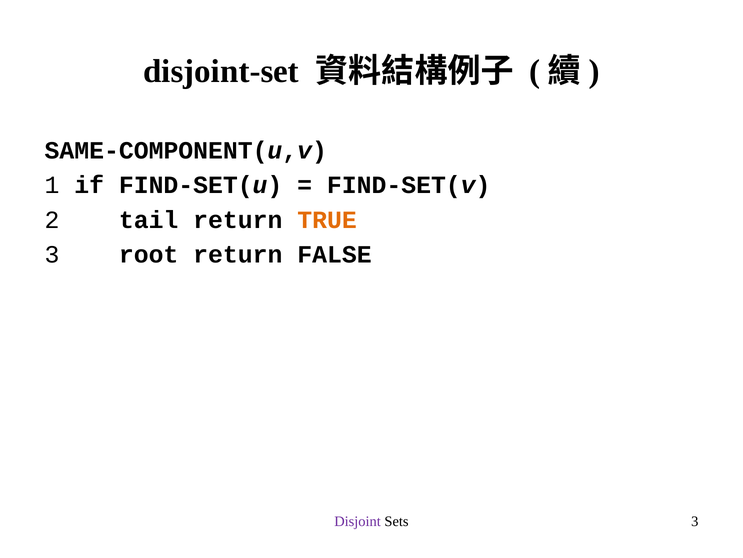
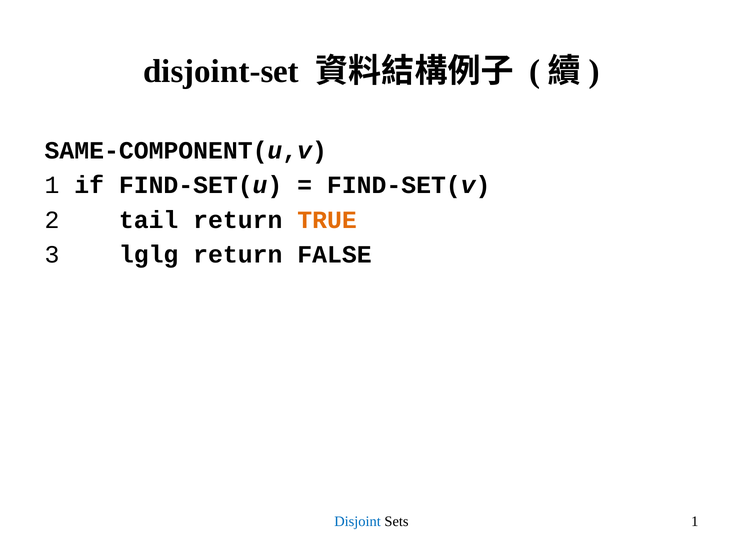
root: root -> lglg
Disjoint colour: purple -> blue
Sets 3: 3 -> 1
